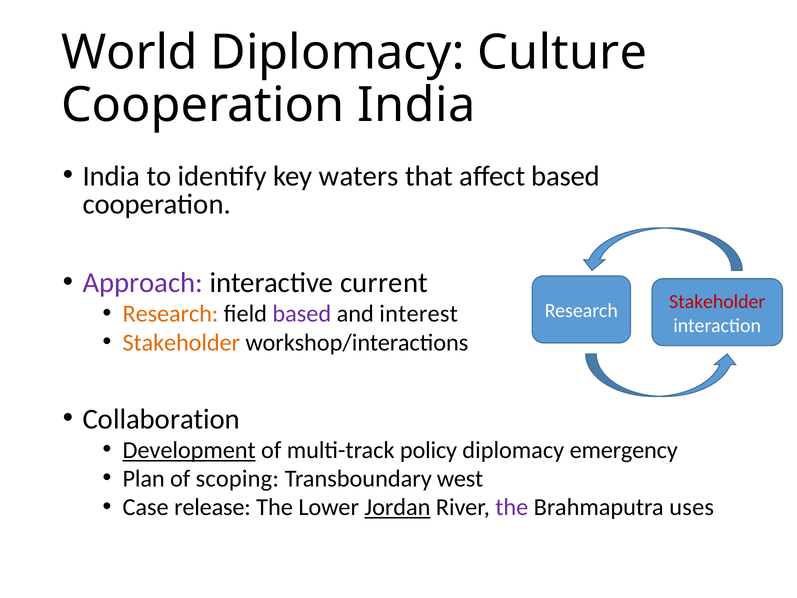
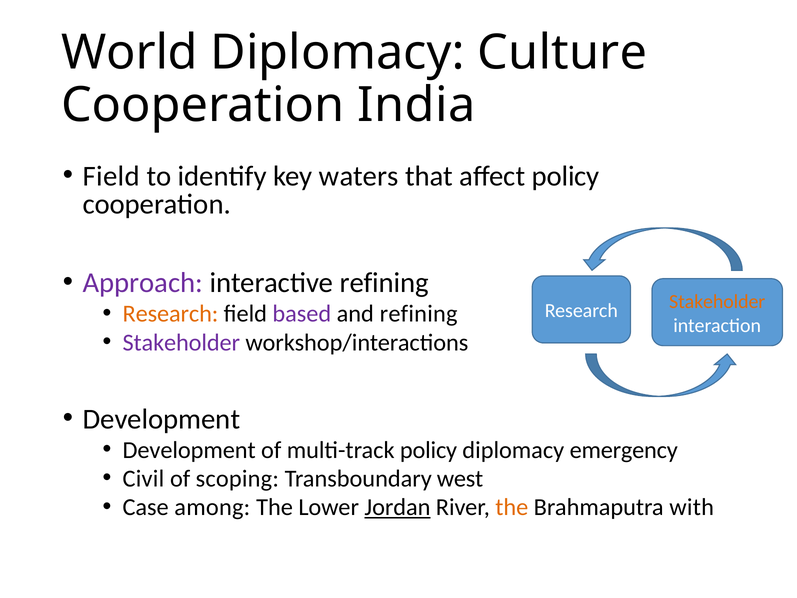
India at (111, 176): India -> Field
affect based: based -> policy
interactive current: current -> refining
and interest: interest -> refining
Stakeholder at (717, 301) colour: red -> orange
Stakeholder at (181, 342) colour: orange -> purple
Collaboration at (161, 419): Collaboration -> Development
Development at (189, 450) underline: present -> none
Plan: Plan -> Civil
release: release -> among
the at (512, 507) colour: purple -> orange
uses: uses -> with
